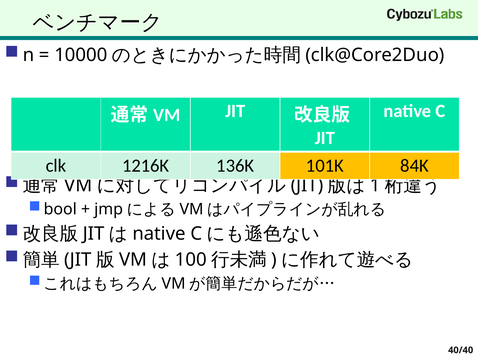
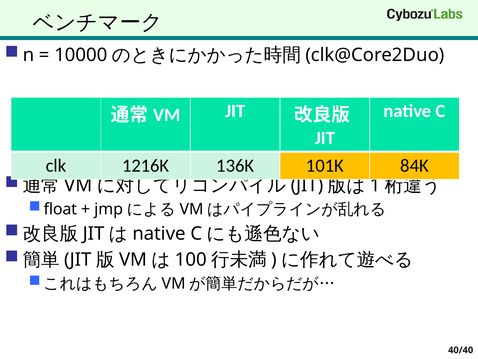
bool: bool -> float
